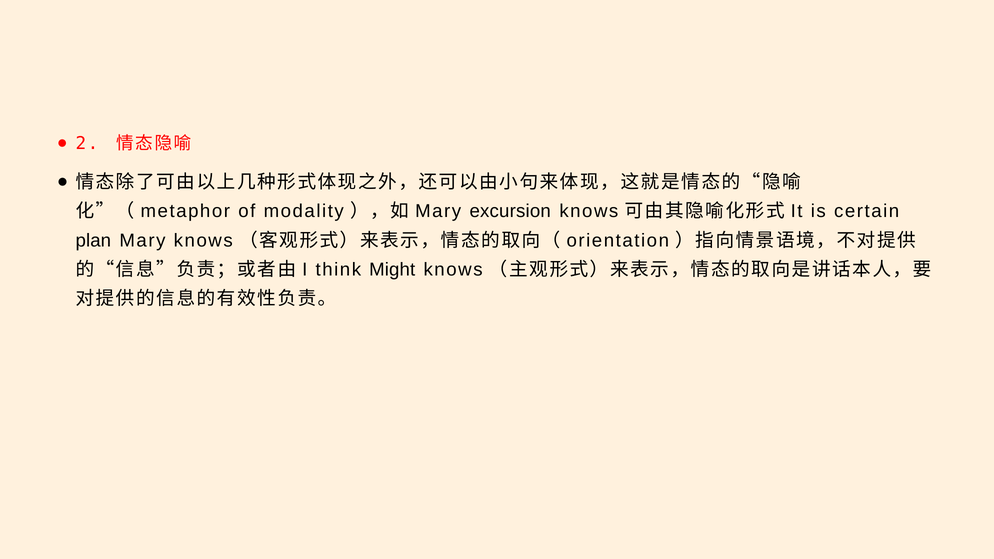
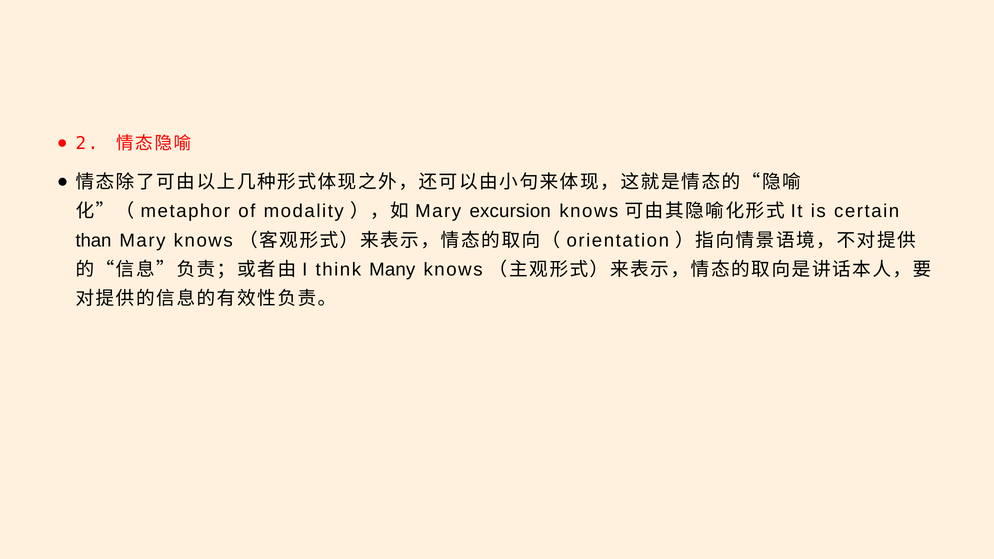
plan: plan -> than
Might: Might -> Many
